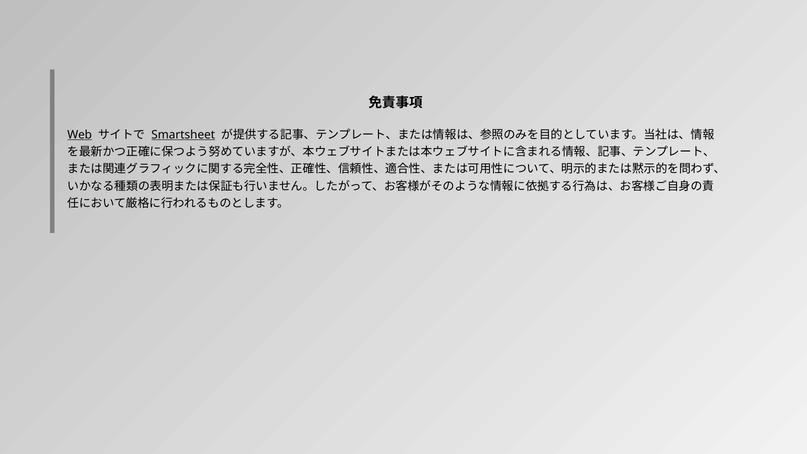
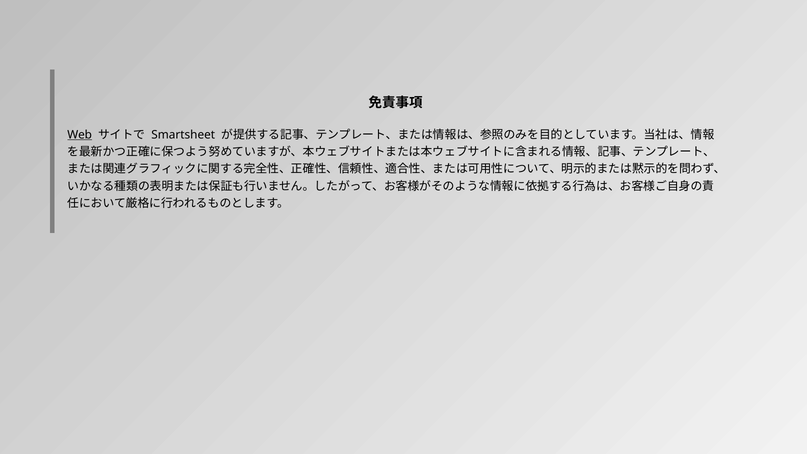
Smartsheet underline: present -> none
